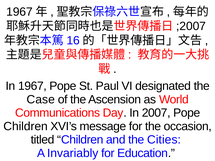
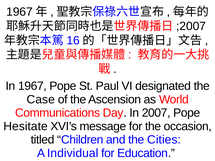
Children at (26, 126): Children -> Hesitate
Invariably: Invariably -> Individual
